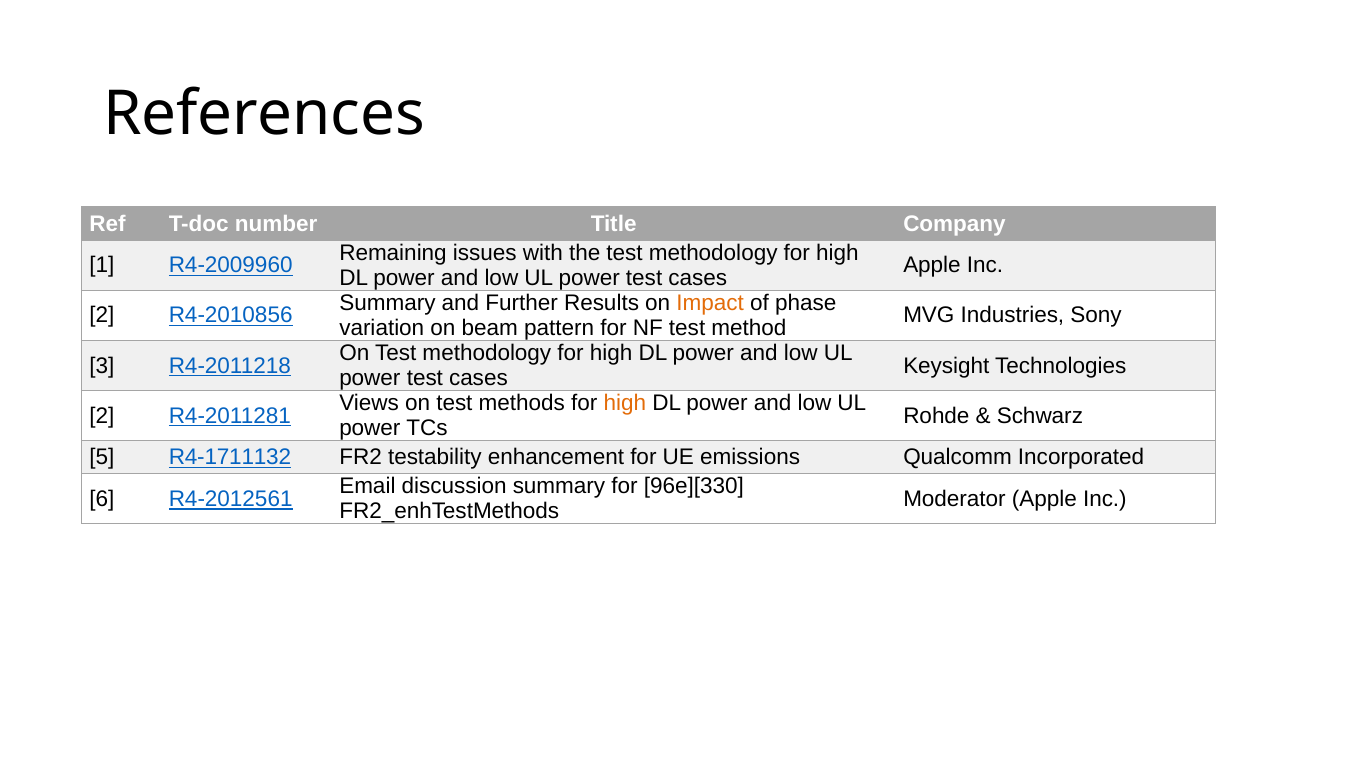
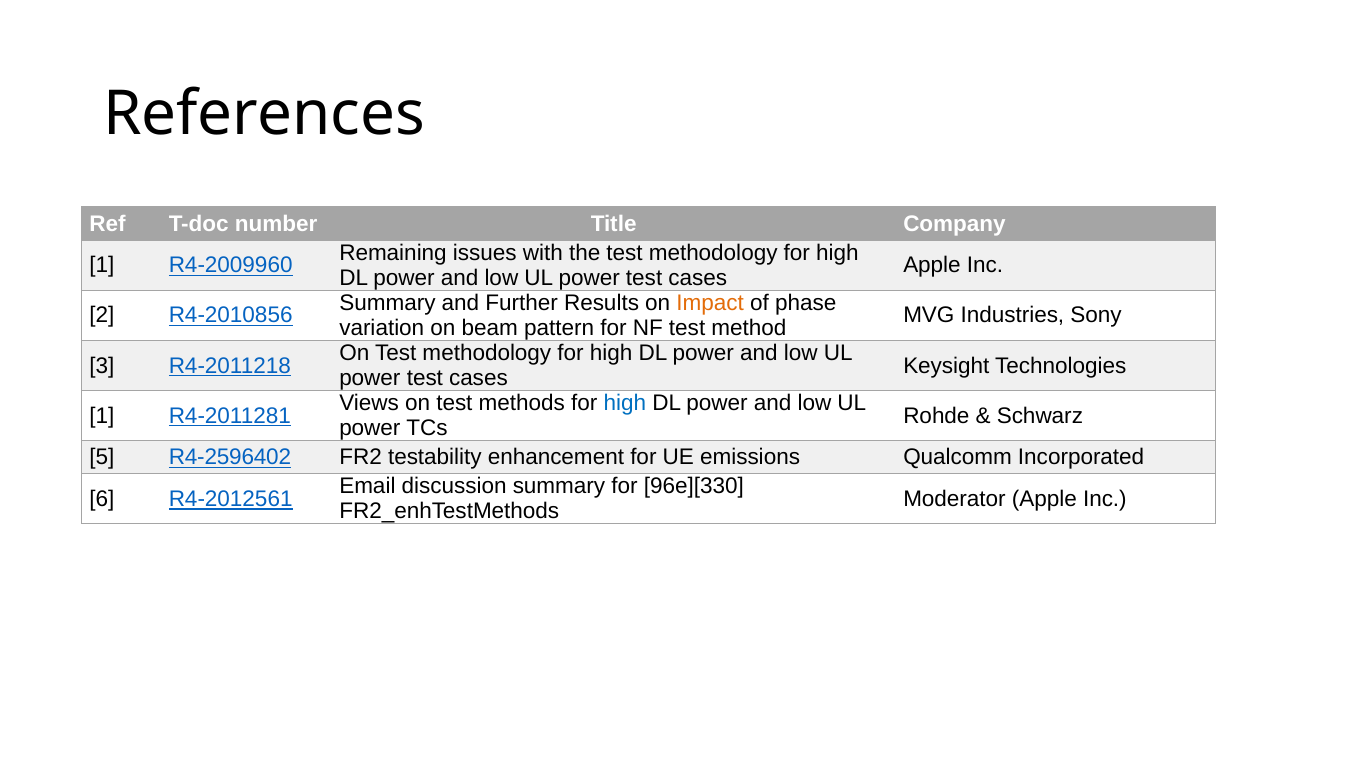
high at (625, 403) colour: orange -> blue
2 at (102, 416): 2 -> 1
R4-1711132: R4-1711132 -> R4-2596402
